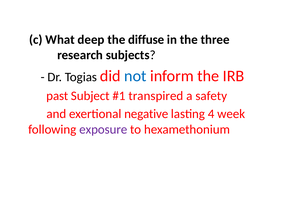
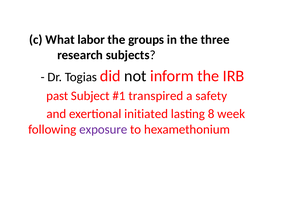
deep: deep -> labor
diffuse: diffuse -> groups
not colour: blue -> black
negative: negative -> initiated
4: 4 -> 8
